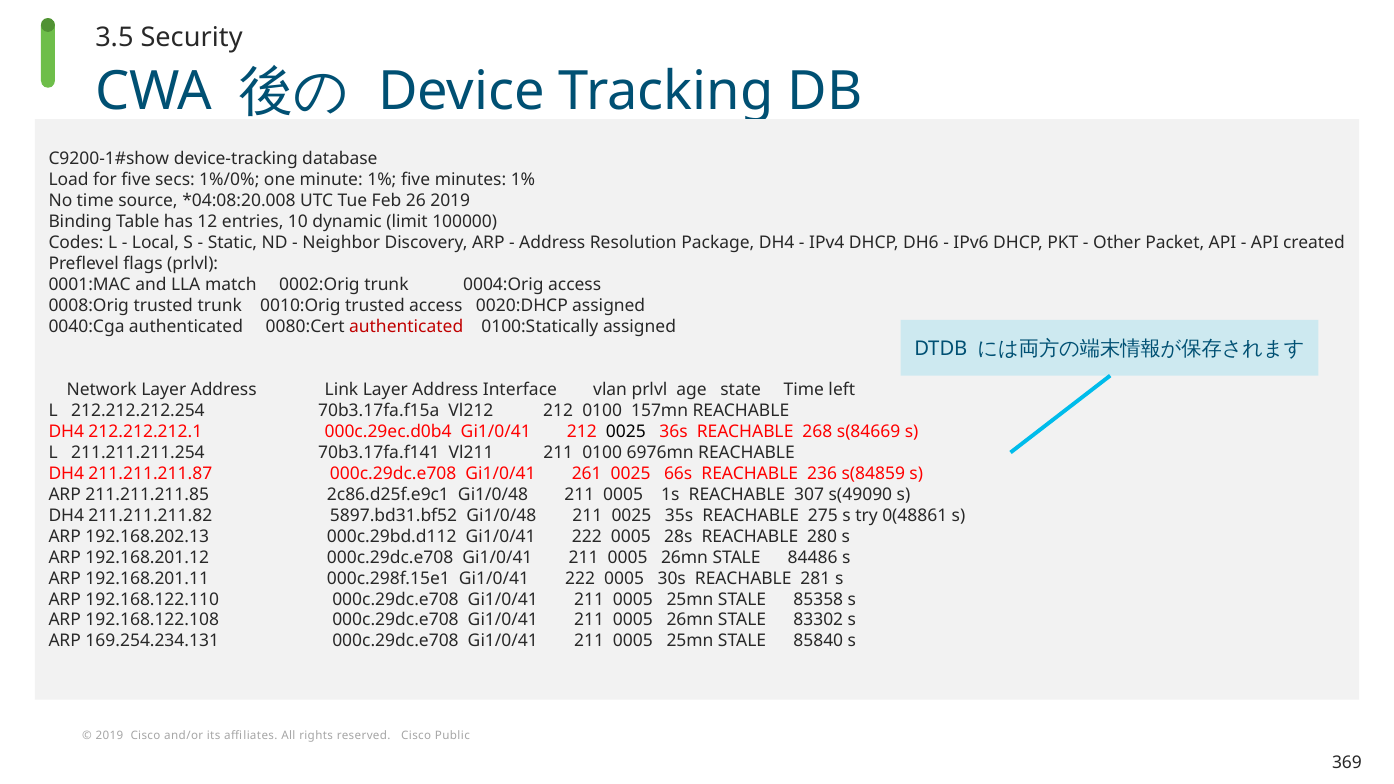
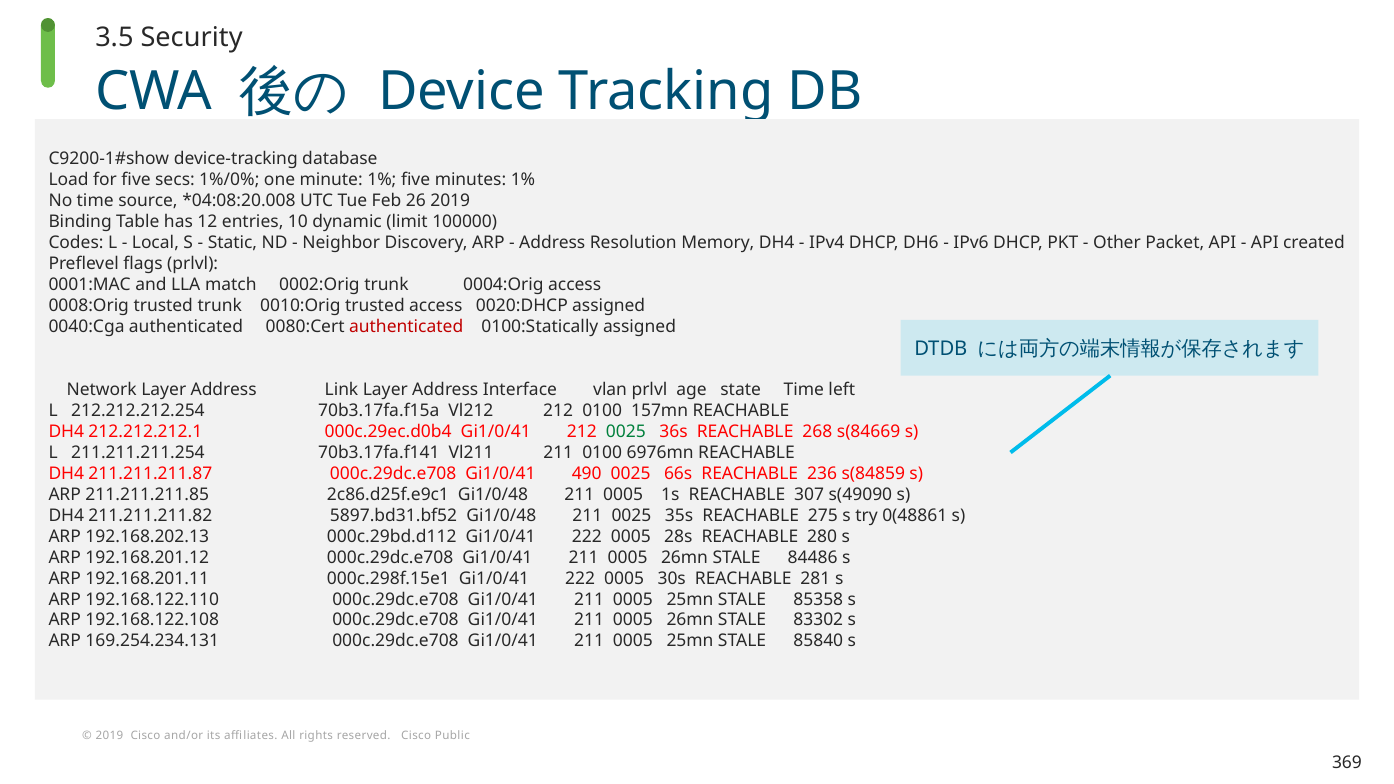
Package: Package -> Memory
0025 at (626, 432) colour: black -> green
261: 261 -> 490
